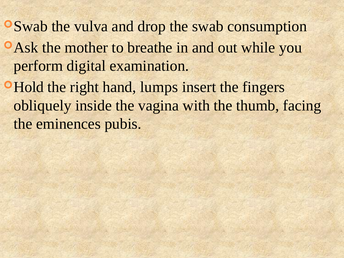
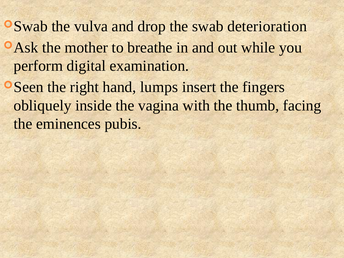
consumption: consumption -> deterioration
Hold: Hold -> Seen
